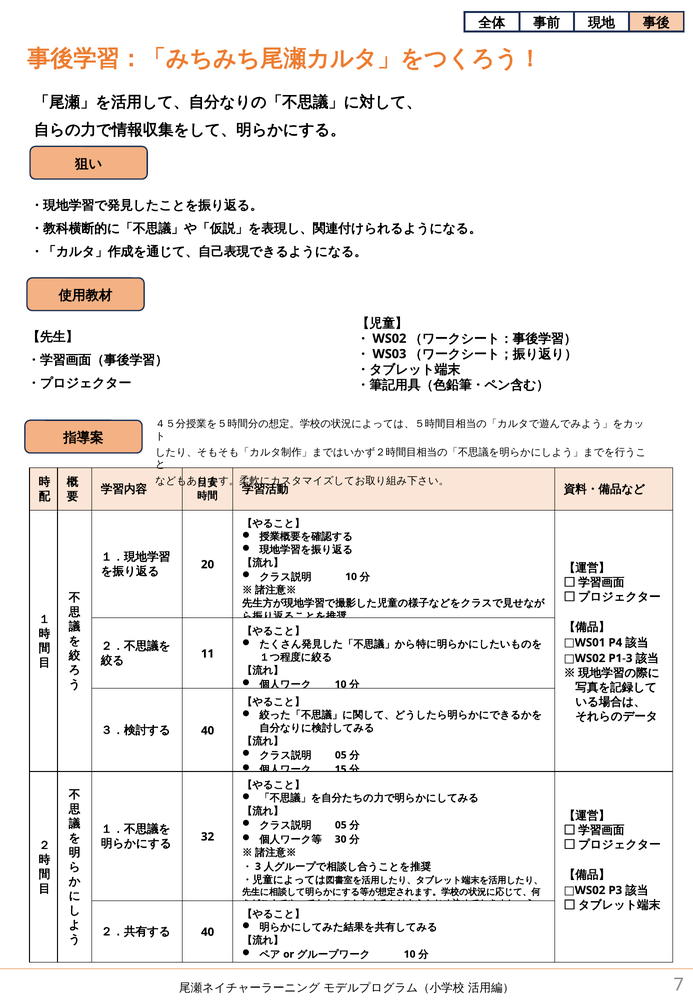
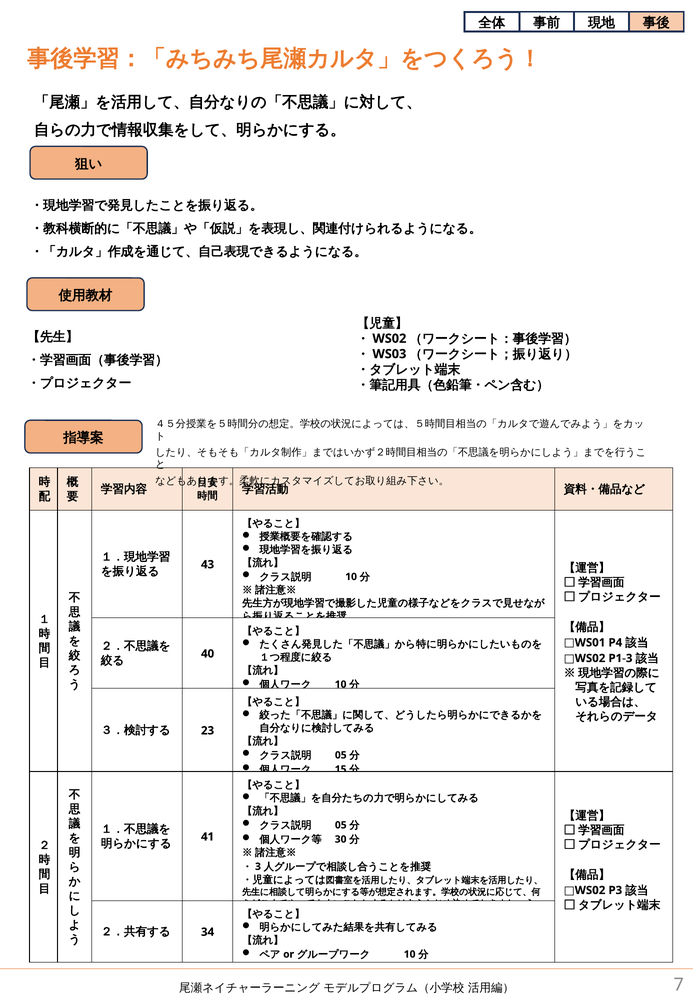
20: 20 -> 43
11: 11 -> 40
40 at (208, 731): 40 -> 23
32: 32 -> 41
40 at (208, 932): 40 -> 34
